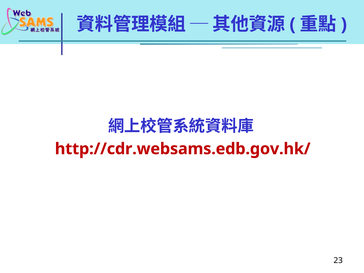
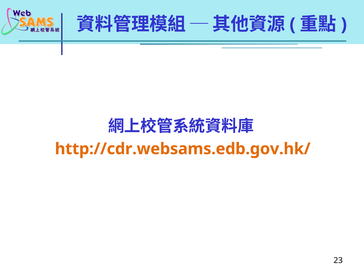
http://cdr.websams.edb.gov.hk/ colour: red -> orange
